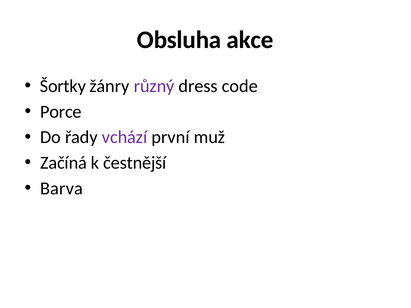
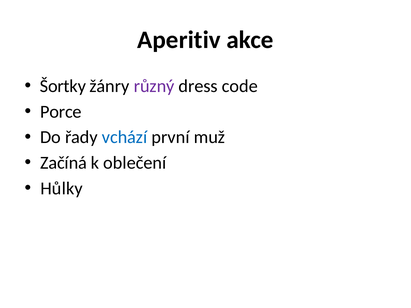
Obsluha: Obsluha -> Aperitiv
vchází colour: purple -> blue
čestnější: čestnější -> oblečení
Barva: Barva -> Hůlky
